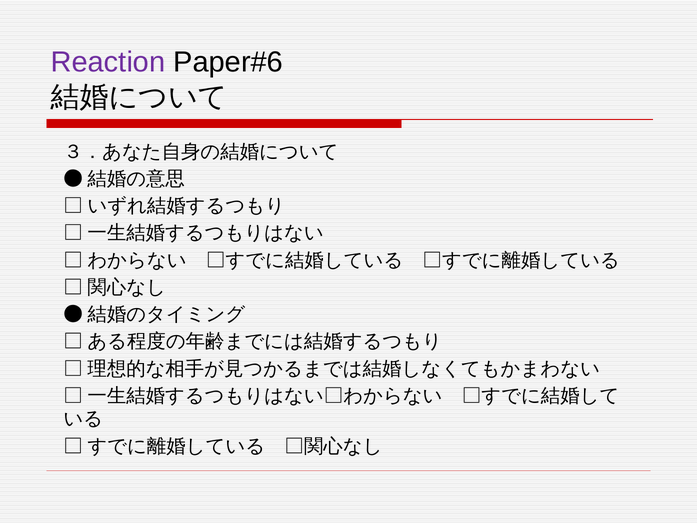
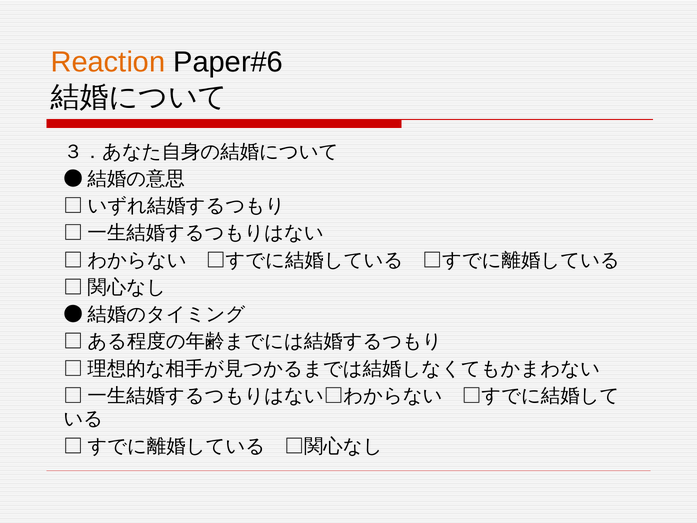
Reaction colour: purple -> orange
